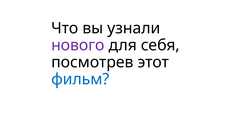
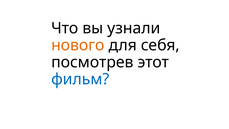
нового colour: purple -> orange
